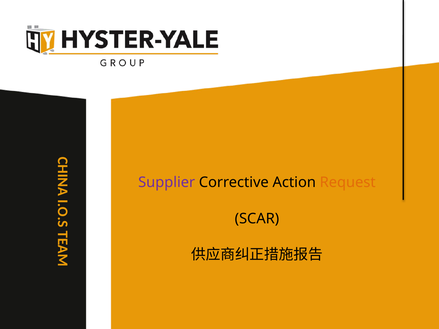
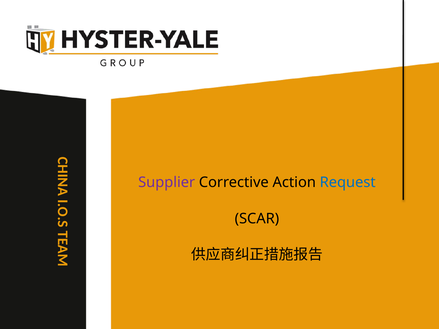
Request colour: orange -> blue
